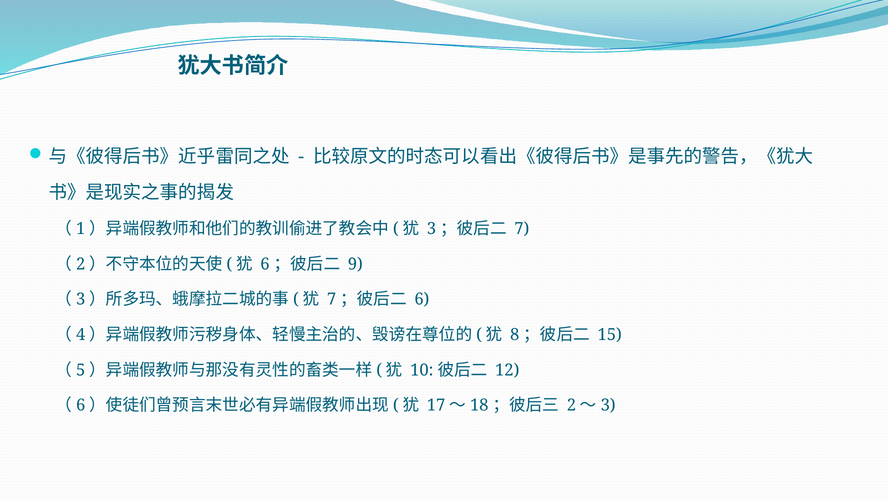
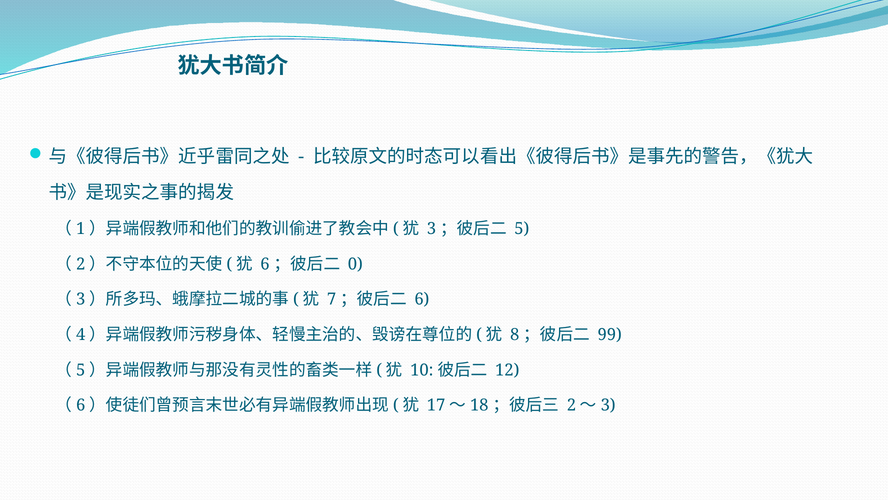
7: 7 -> 5
9: 9 -> 0
15: 15 -> 99
